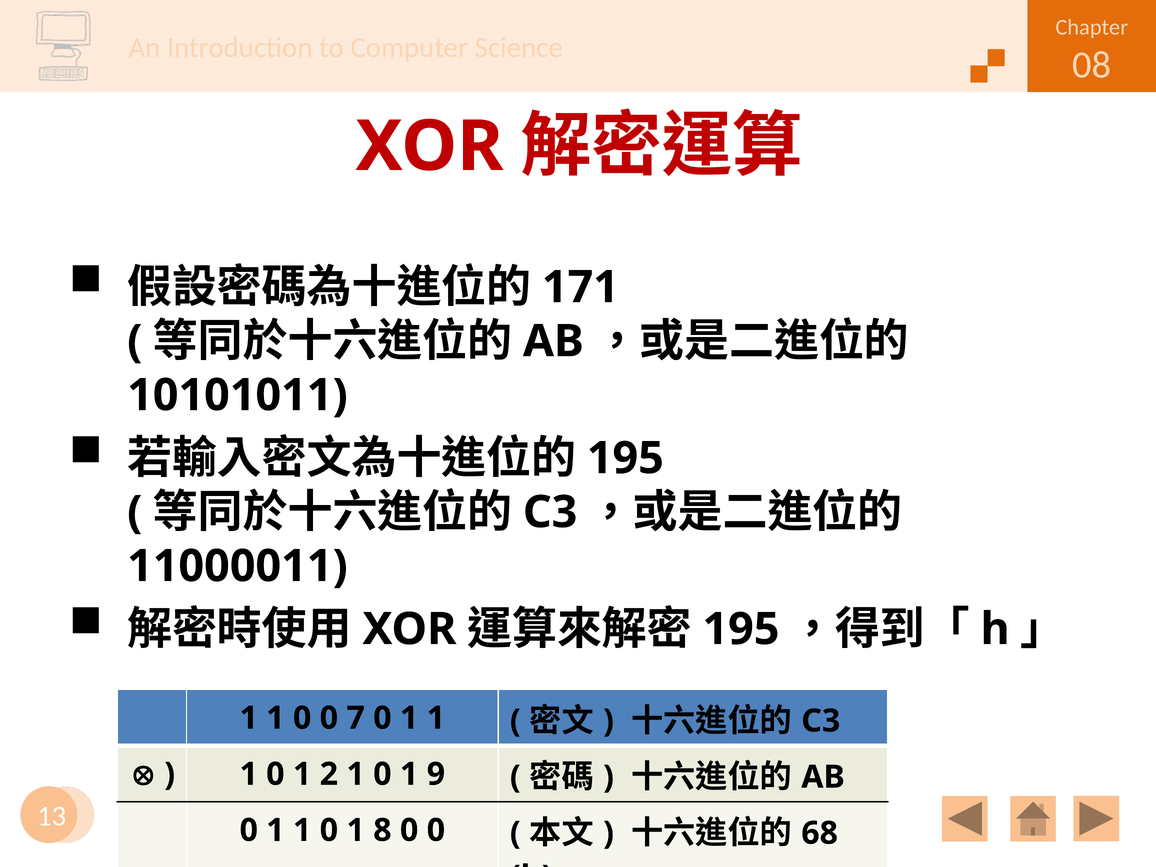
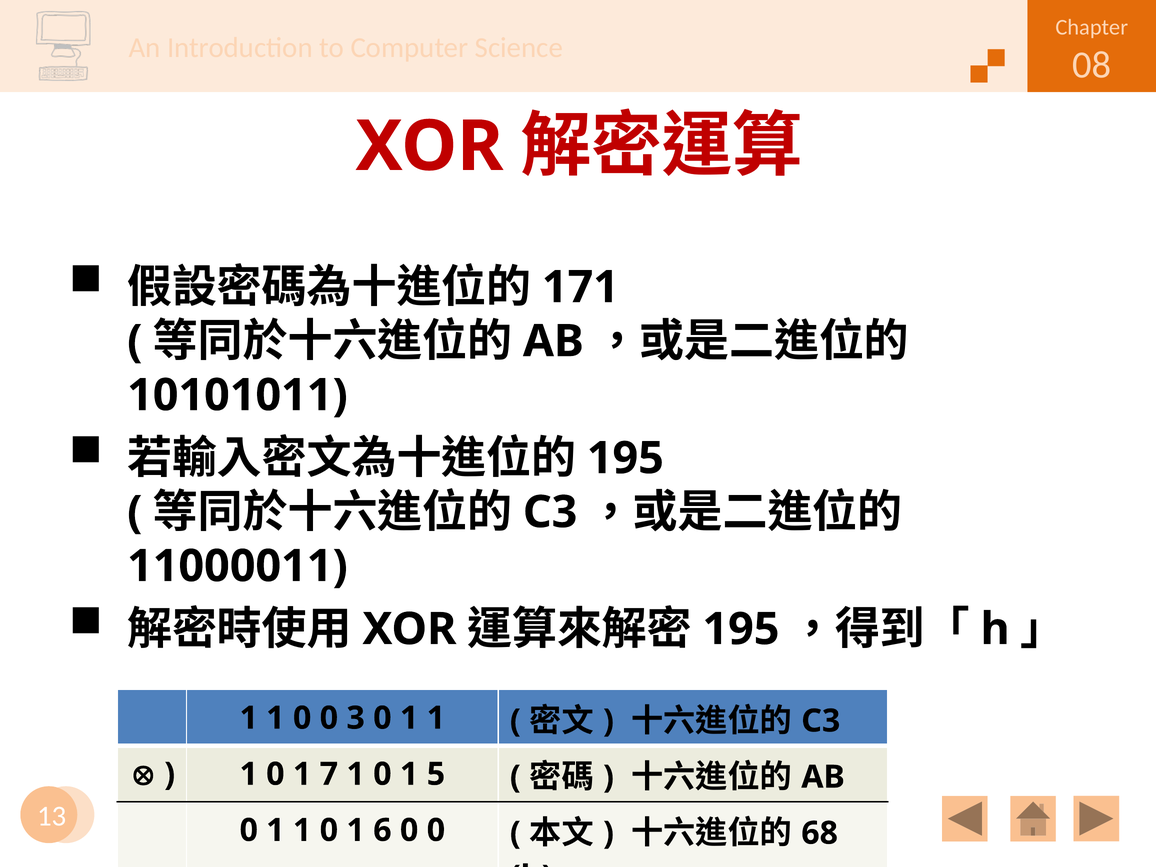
7: 7 -> 3
2: 2 -> 7
9: 9 -> 5
8: 8 -> 6
